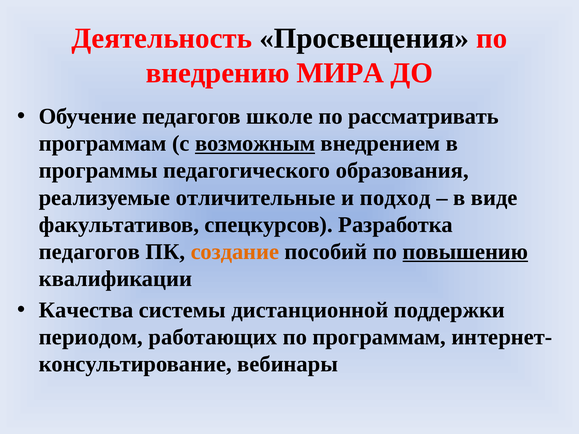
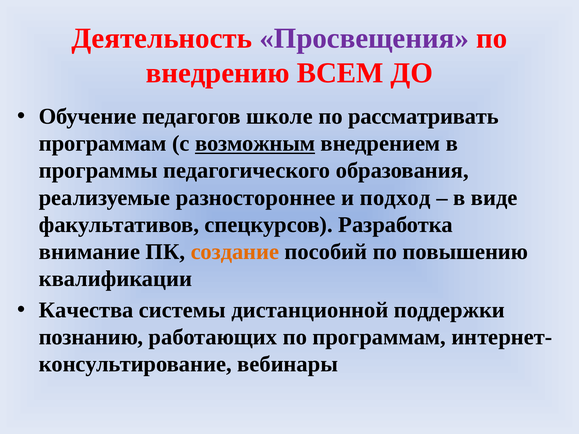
Просвещения colour: black -> purple
МИРА: МИРА -> ВСЕМ
отличительные: отличительные -> разностороннее
педагогов at (89, 252): педагогов -> внимание
повышению underline: present -> none
периодом: периодом -> познанию
